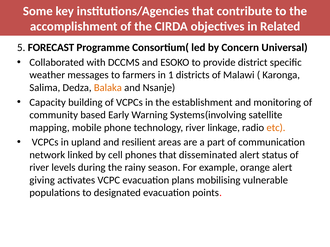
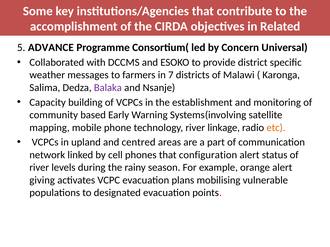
FORECAST: FORECAST -> ADVANCE
1: 1 -> 7
Balaka colour: orange -> purple
resilient: resilient -> centred
disseminated: disseminated -> configuration
